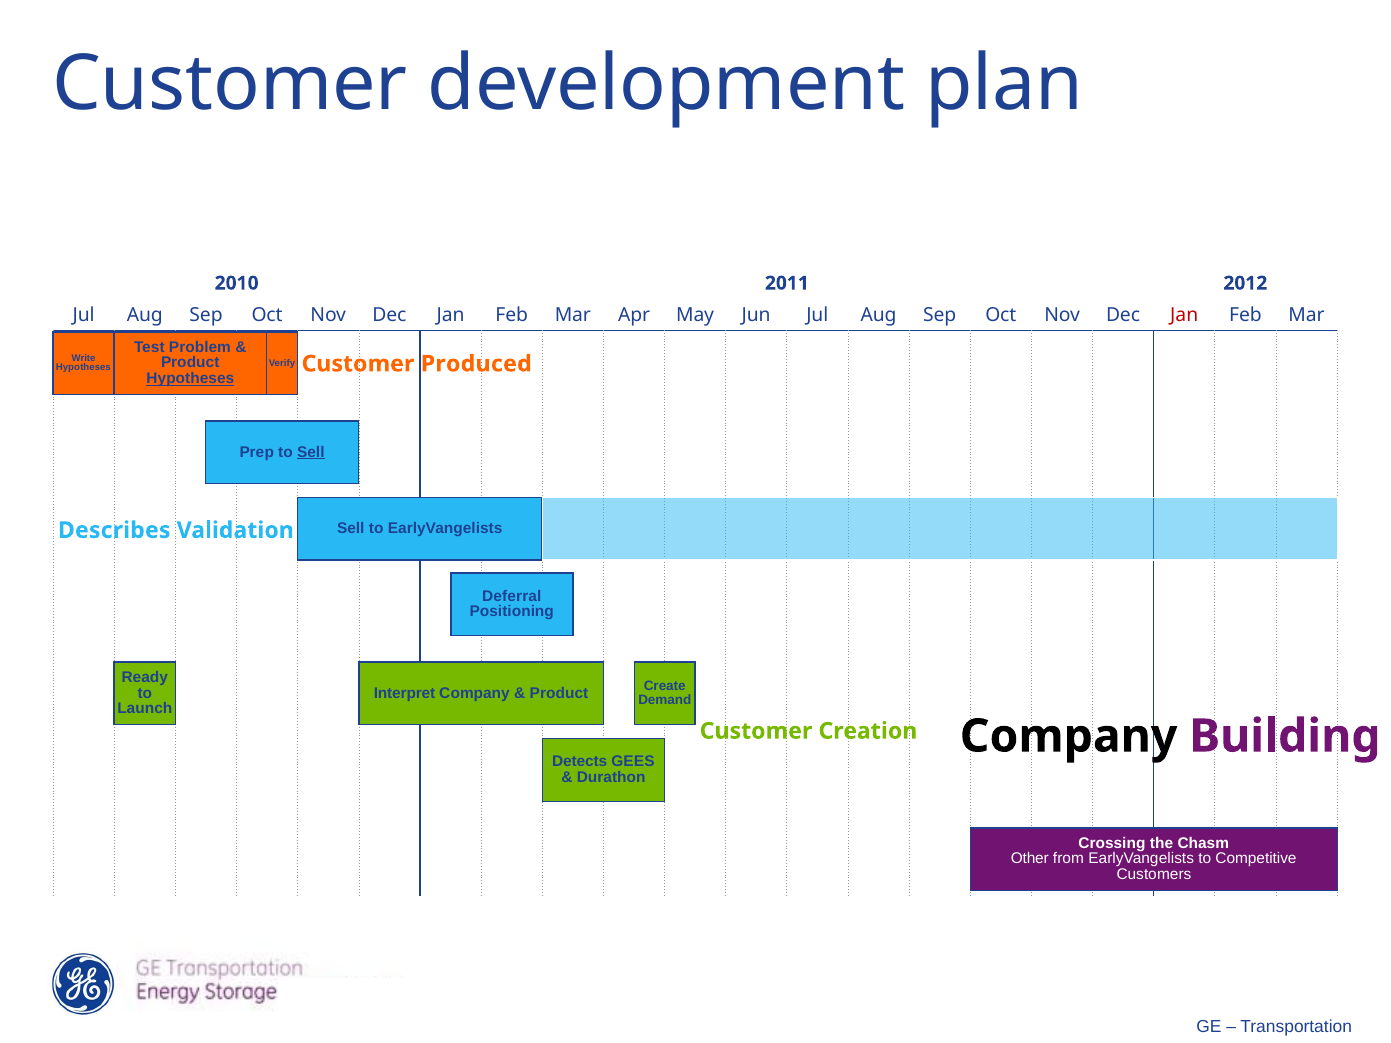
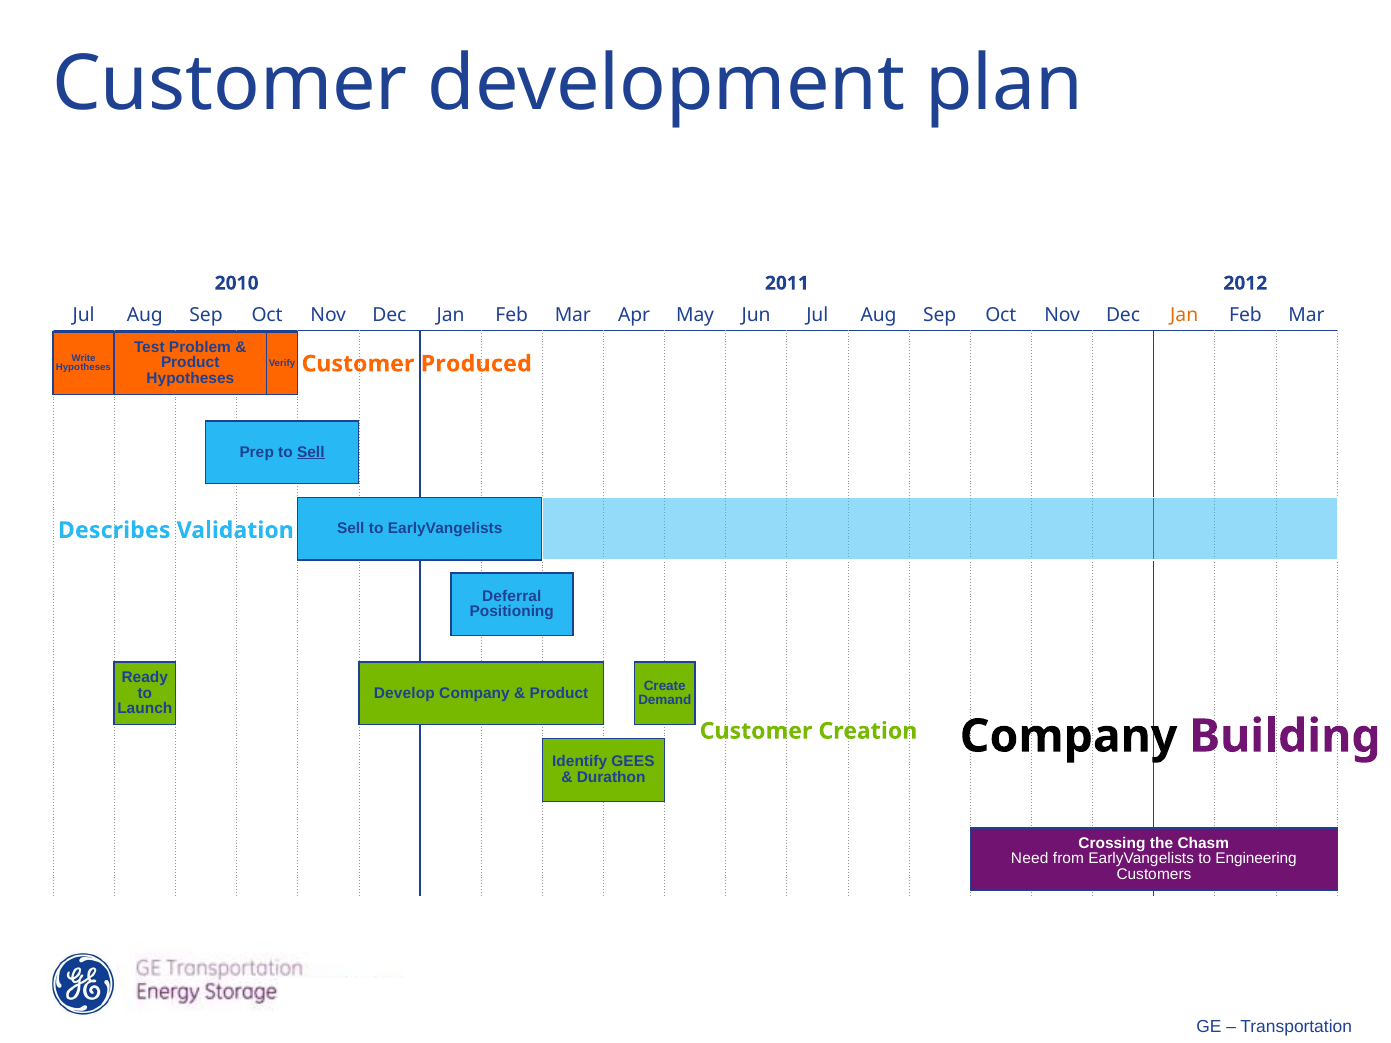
Jan at (1184, 315) colour: red -> orange
Hypotheses at (190, 379) underline: present -> none
Interpret: Interpret -> Develop
Detects: Detects -> Identify
Other: Other -> Need
Competitive: Competitive -> Engineering
